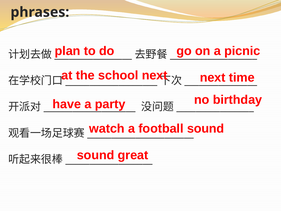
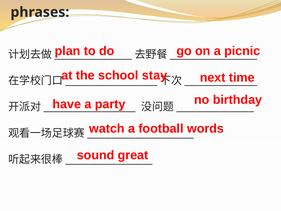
next at (155, 75): next -> stay
sound at (206, 128): sound -> words
